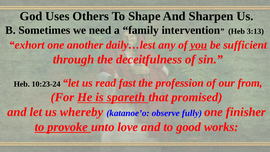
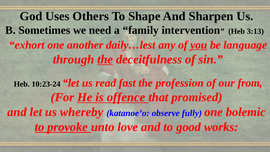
sufficient: sufficient -> language
the at (105, 59) underline: none -> present
spareth: spareth -> offence
finisher: finisher -> bolemic
